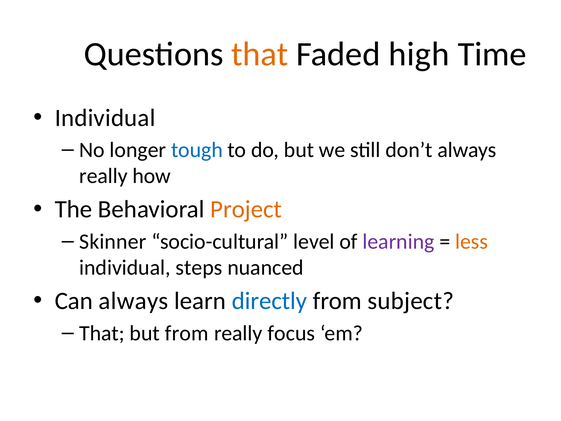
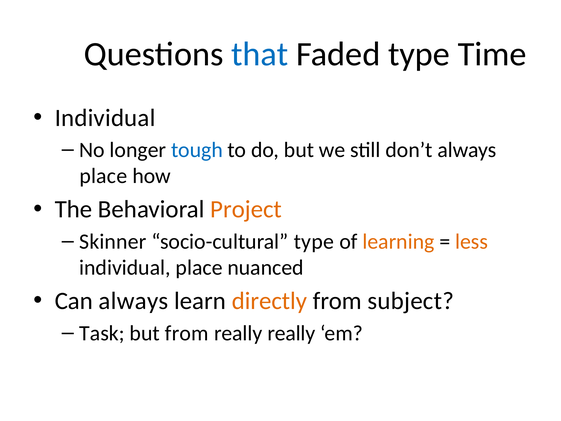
that at (260, 54) colour: orange -> blue
Faded high: high -> type
really at (103, 176): really -> place
socio-cultural level: level -> type
learning colour: purple -> orange
individual steps: steps -> place
directly colour: blue -> orange
That at (102, 333): That -> Task
really focus: focus -> really
